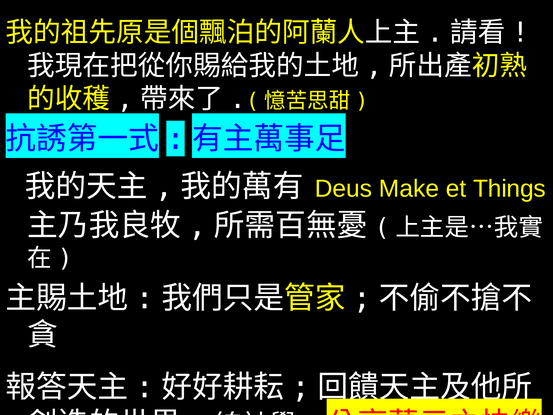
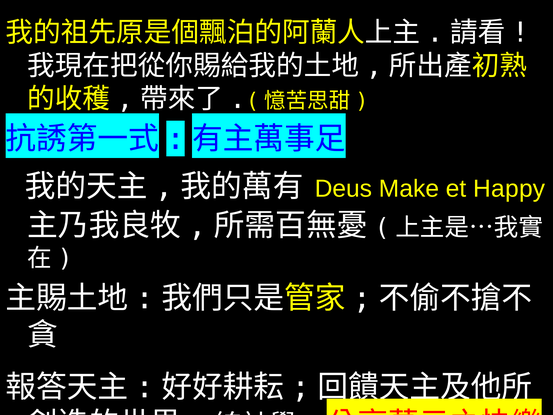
Things: Things -> Happy
